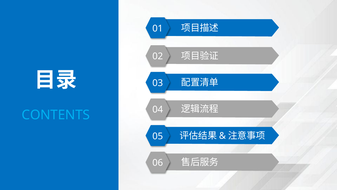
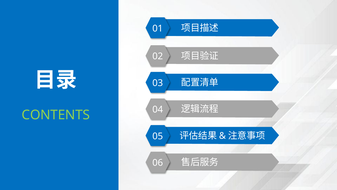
CONTENTS colour: light blue -> light green
